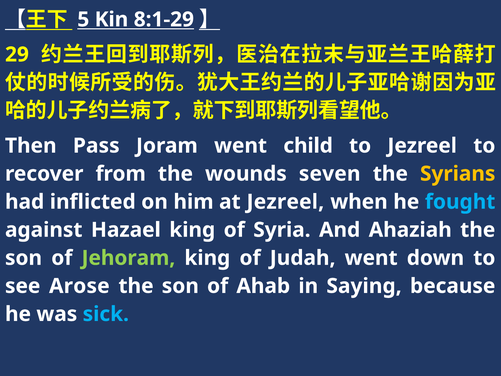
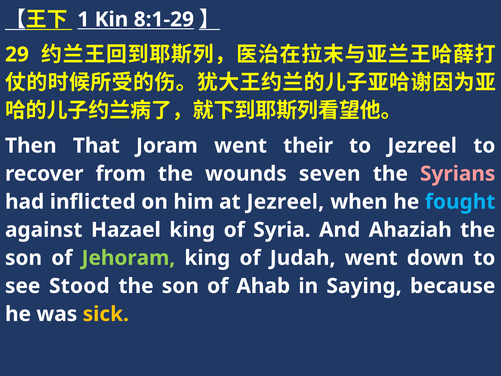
5: 5 -> 1
Pass: Pass -> That
child: child -> their
Syrians colour: yellow -> pink
Arose: Arose -> Stood
sick colour: light blue -> yellow
